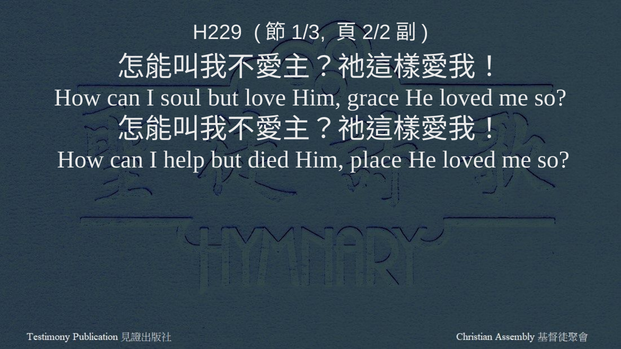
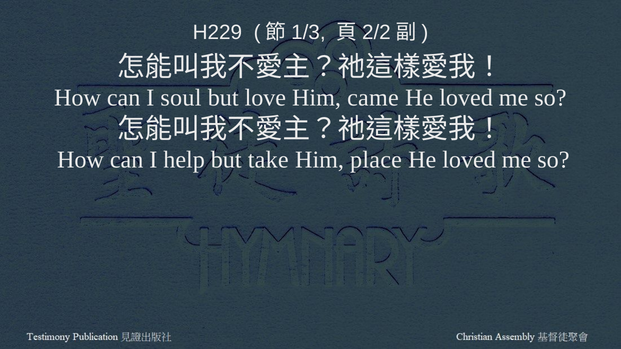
grace: grace -> came
died: died -> take
